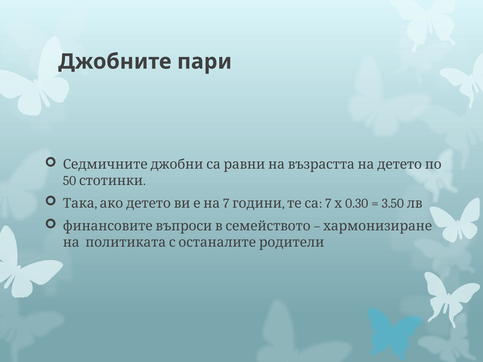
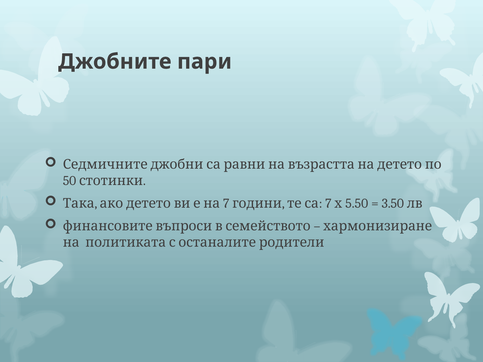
0.30: 0.30 -> 5.50
